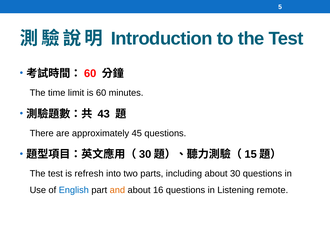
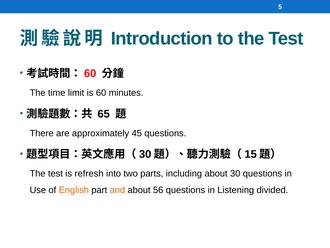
43: 43 -> 65
English colour: blue -> orange
16: 16 -> 56
remote: remote -> divided
